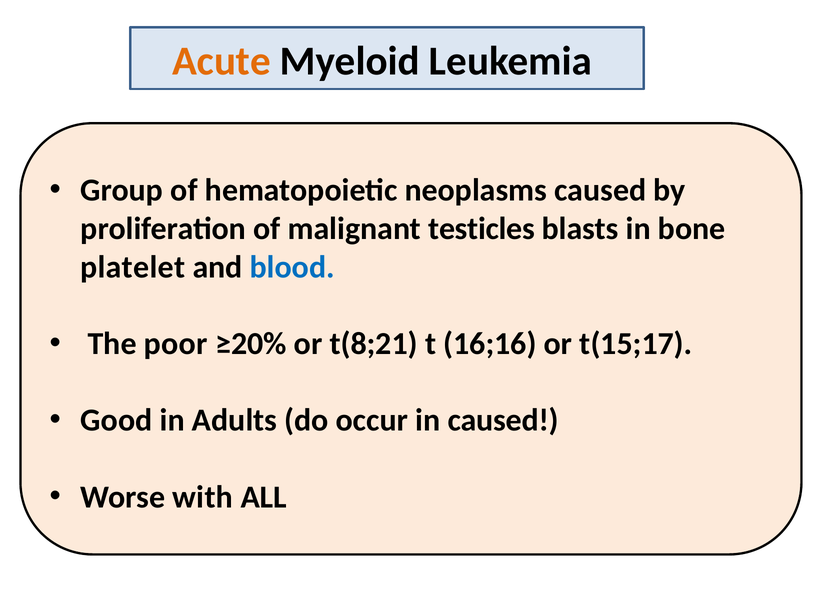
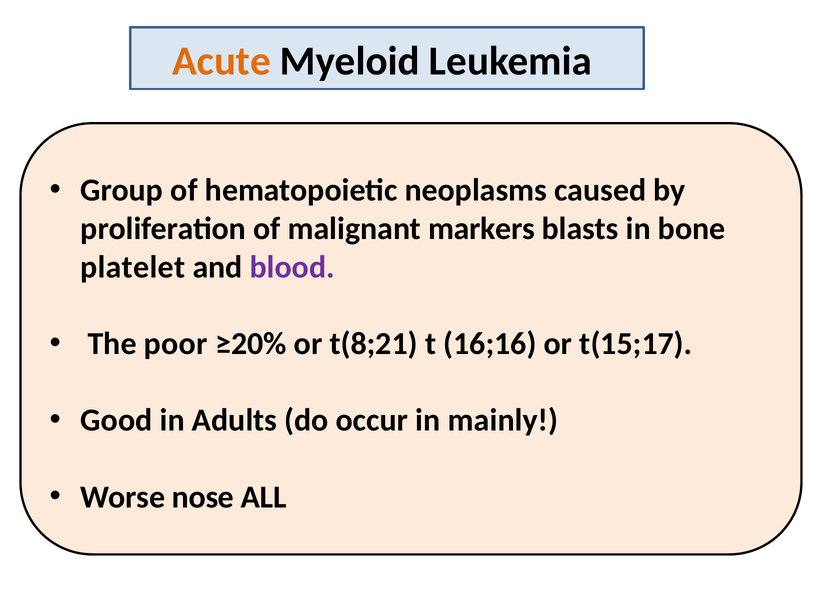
testicles: testicles -> markers
blood colour: blue -> purple
in caused: caused -> mainly
with: with -> nose
